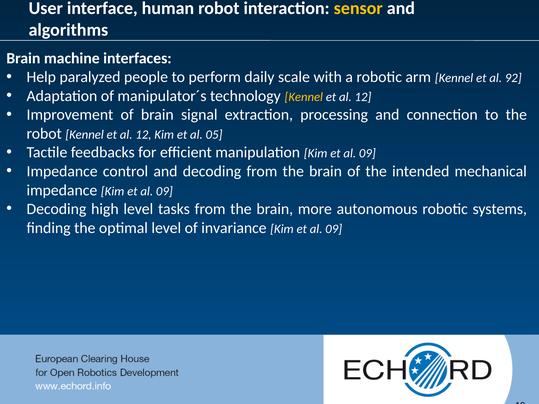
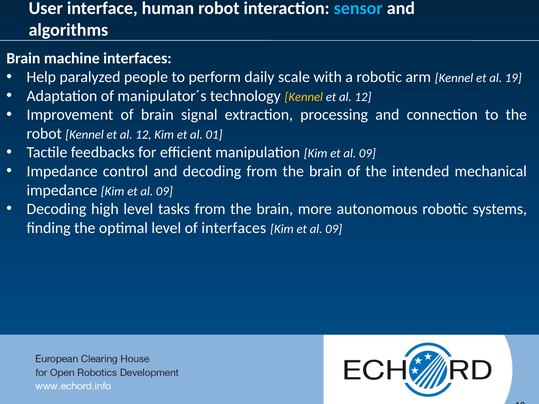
sensor colour: yellow -> light blue
al 92: 92 -> 19
05: 05 -> 01
of invariance: invariance -> interfaces
